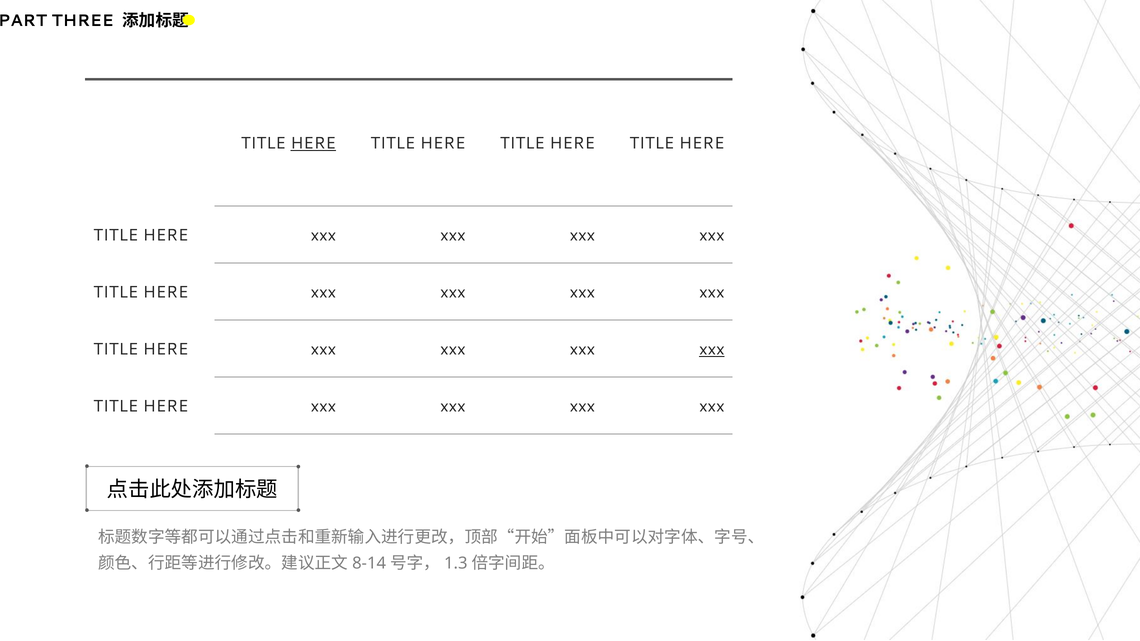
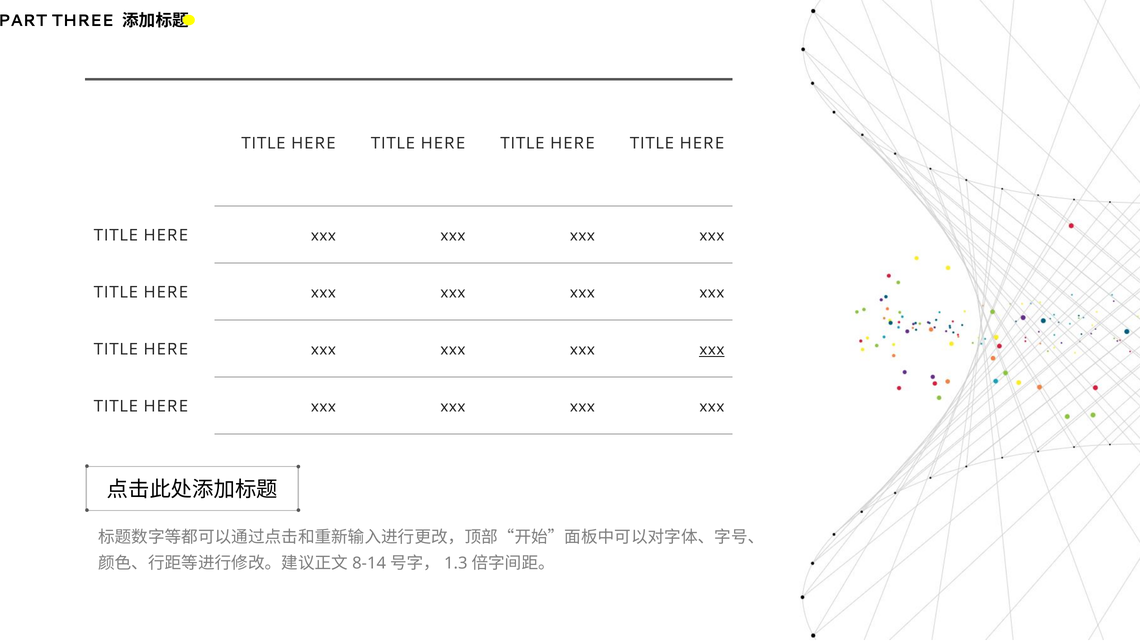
HERE at (313, 143) underline: present -> none
